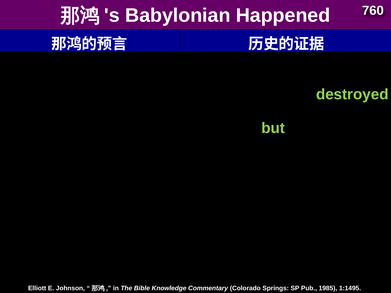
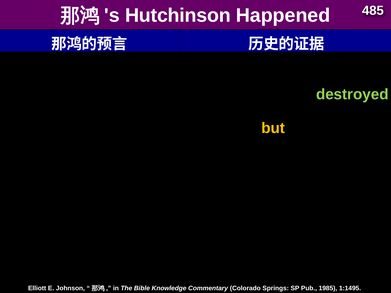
Babylonian: Babylonian -> Hutchinson
760: 760 -> 485
but colour: light green -> yellow
